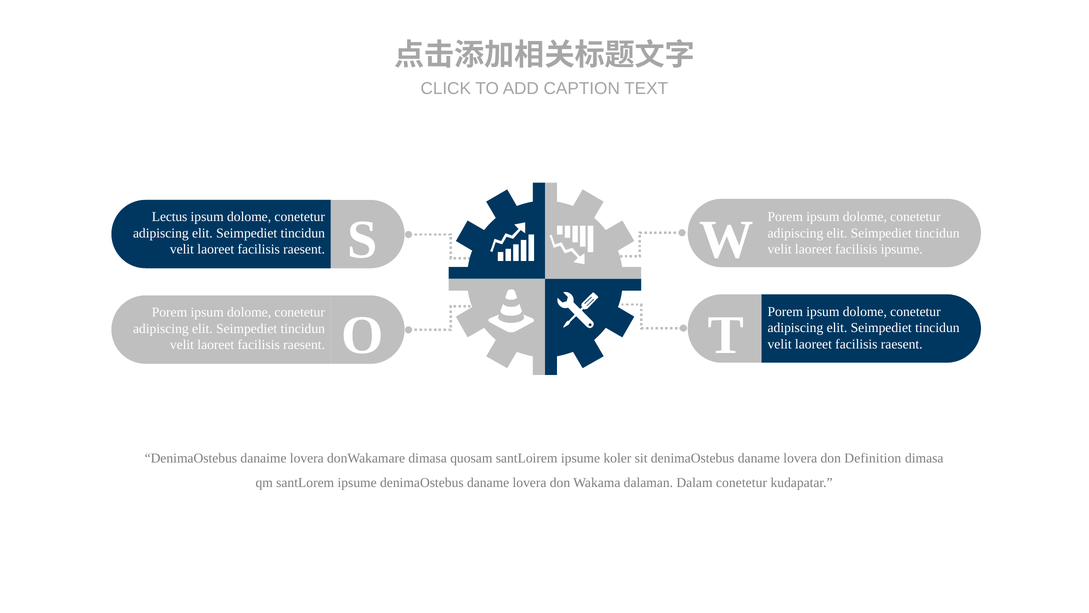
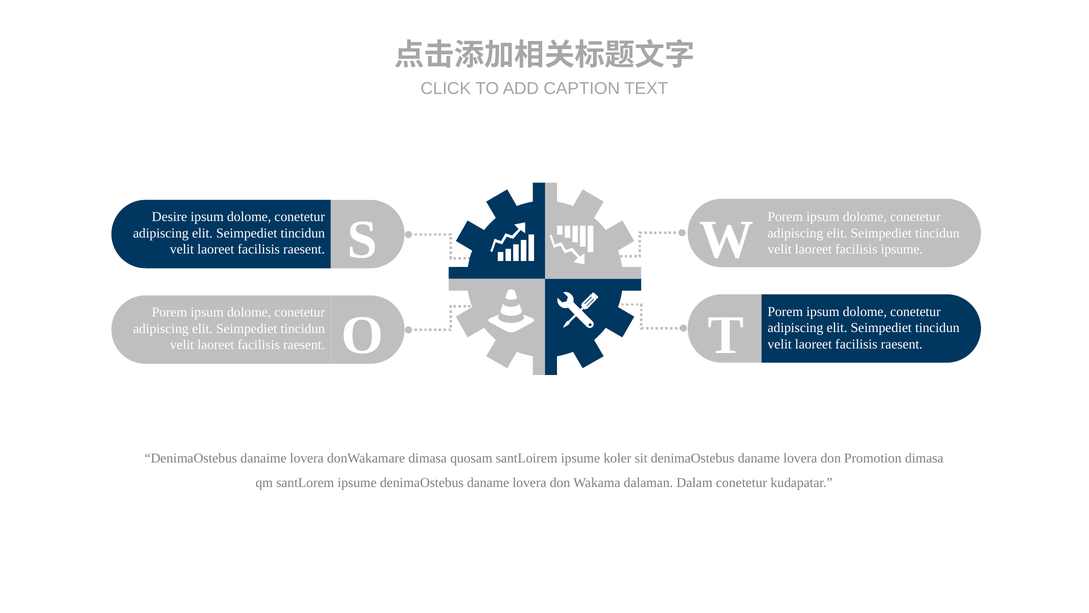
Lectus: Lectus -> Desire
Definition: Definition -> Promotion
